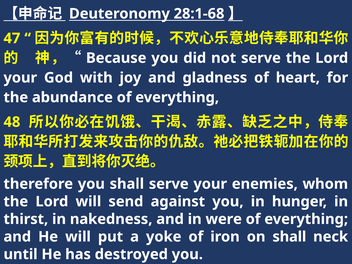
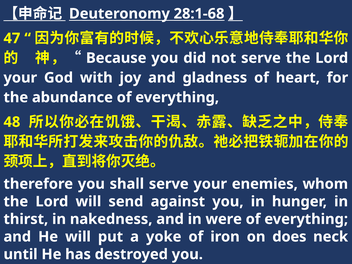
on shall: shall -> does
